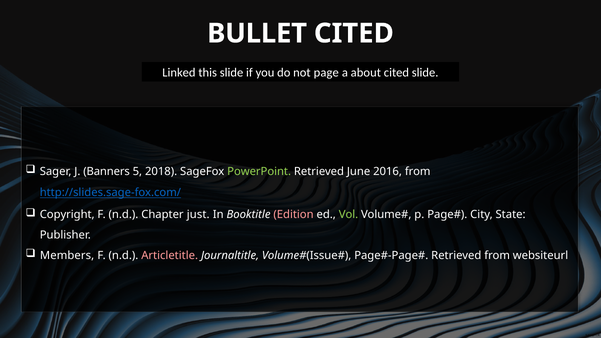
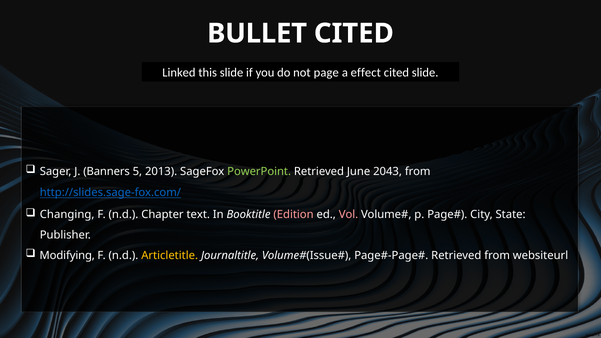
about: about -> effect
2018: 2018 -> 2013
2016: 2016 -> 2043
Copyright: Copyright -> Changing
just: just -> text
Vol colour: light green -> pink
Members: Members -> Modifying
Articletitle colour: pink -> yellow
